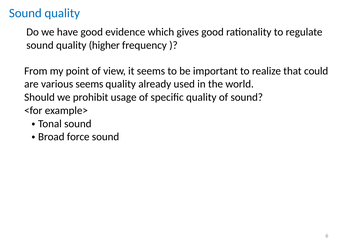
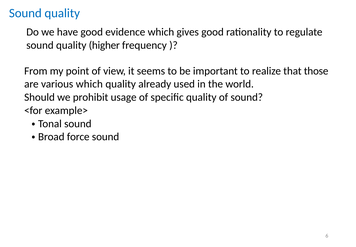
could: could -> those
various seems: seems -> which
